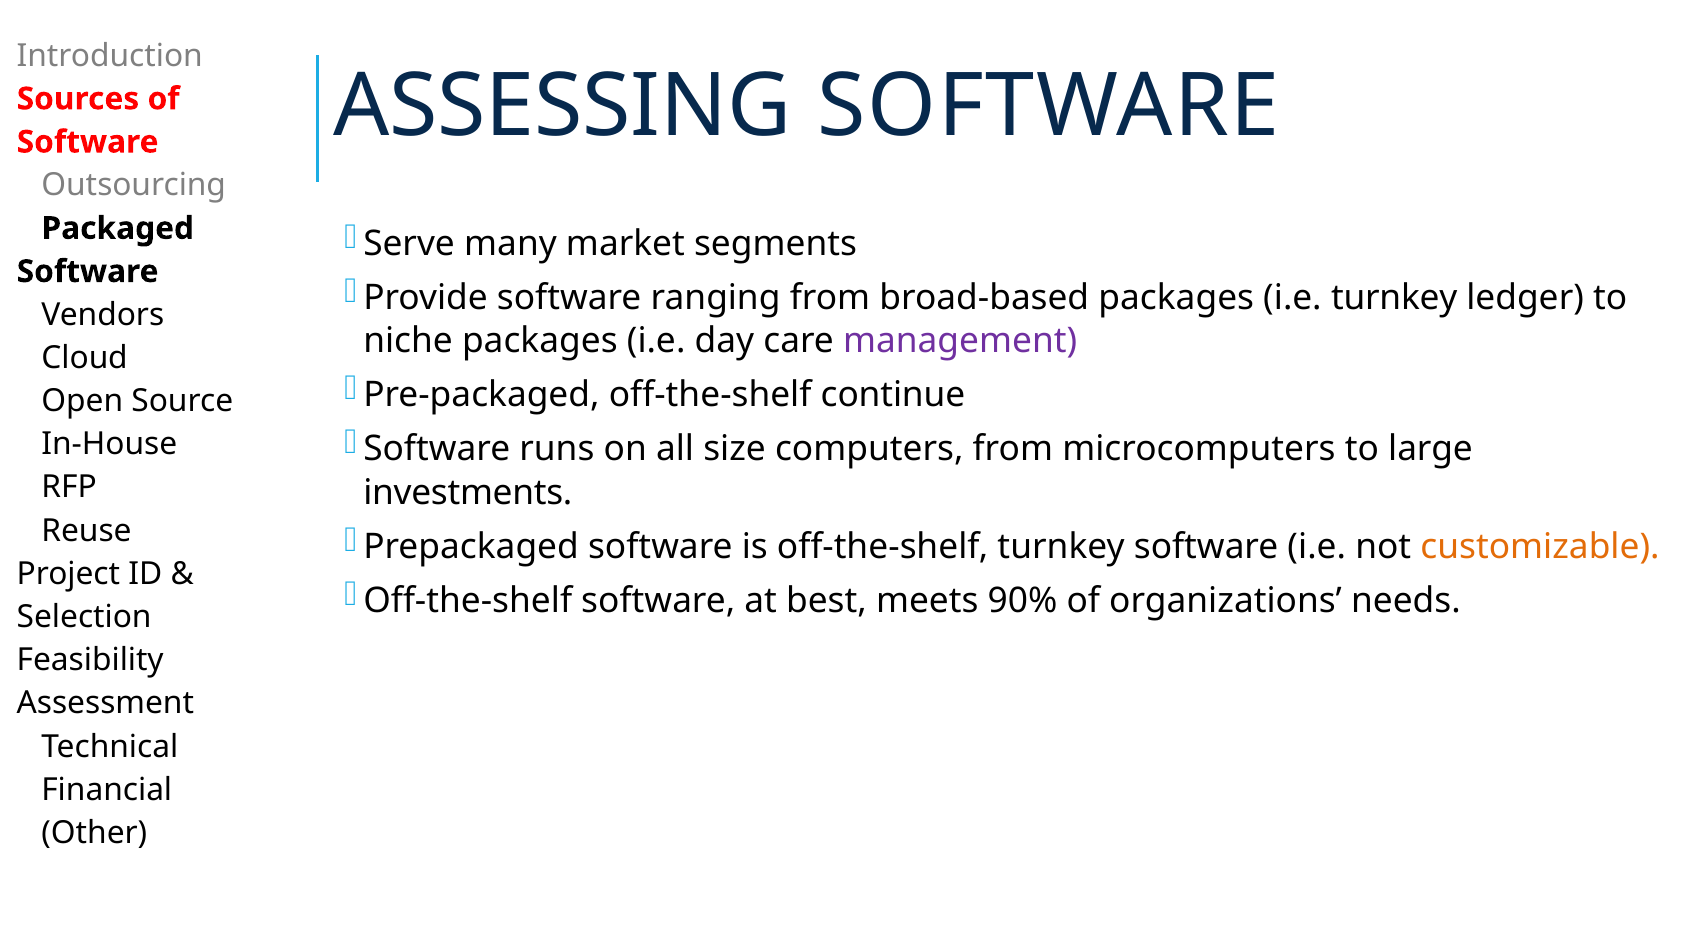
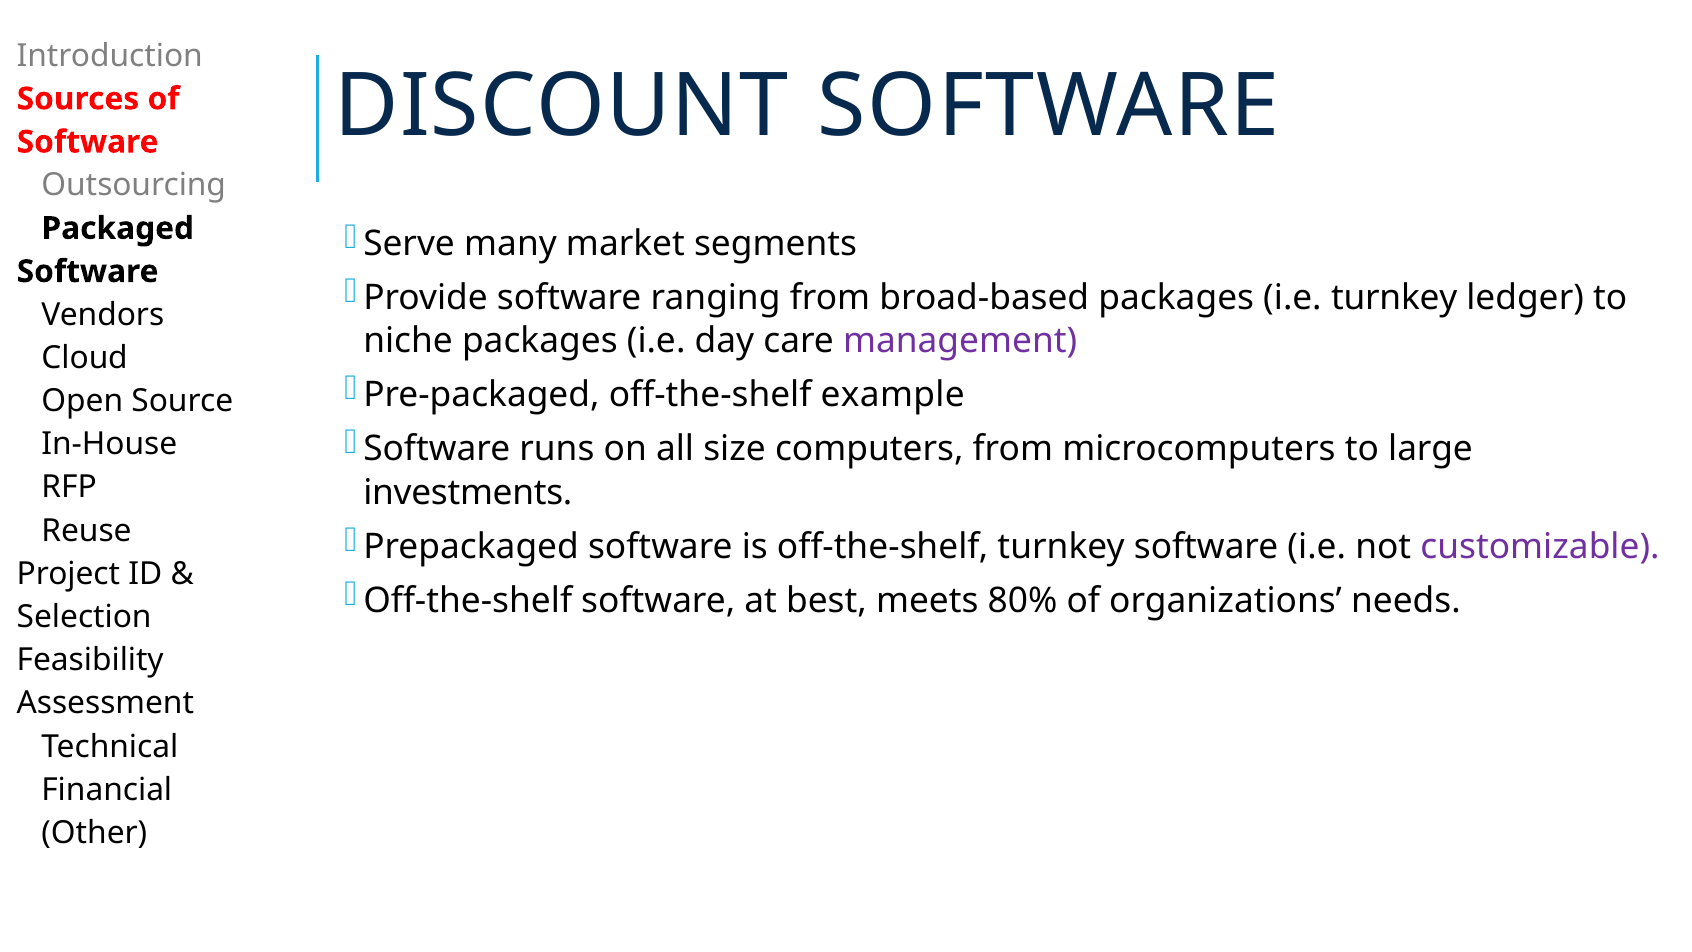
ASSESSING: ASSESSING -> DISCOUNT
continue: continue -> example
customizable colour: orange -> purple
90%: 90% -> 80%
